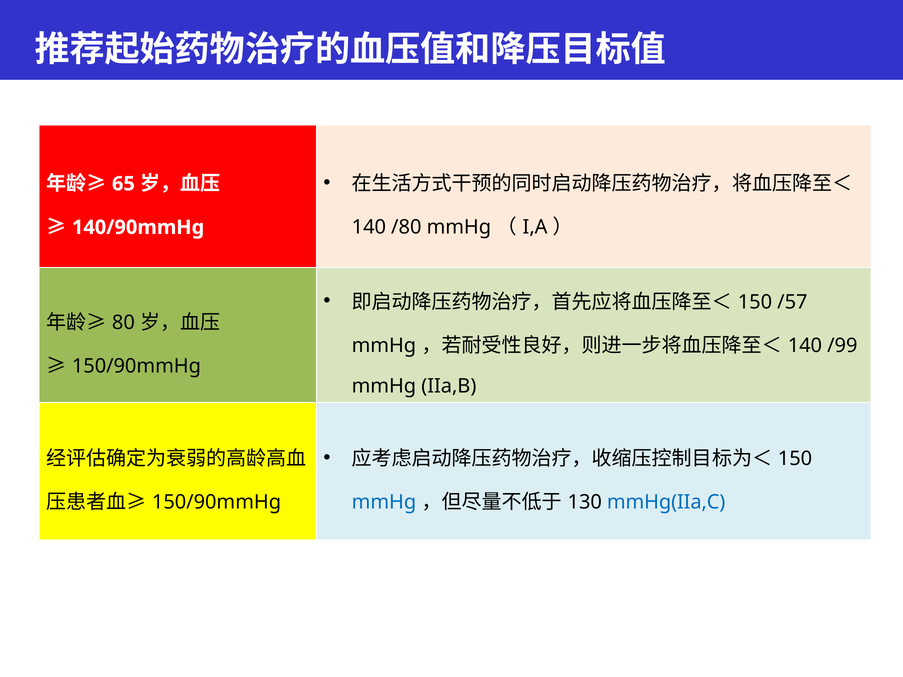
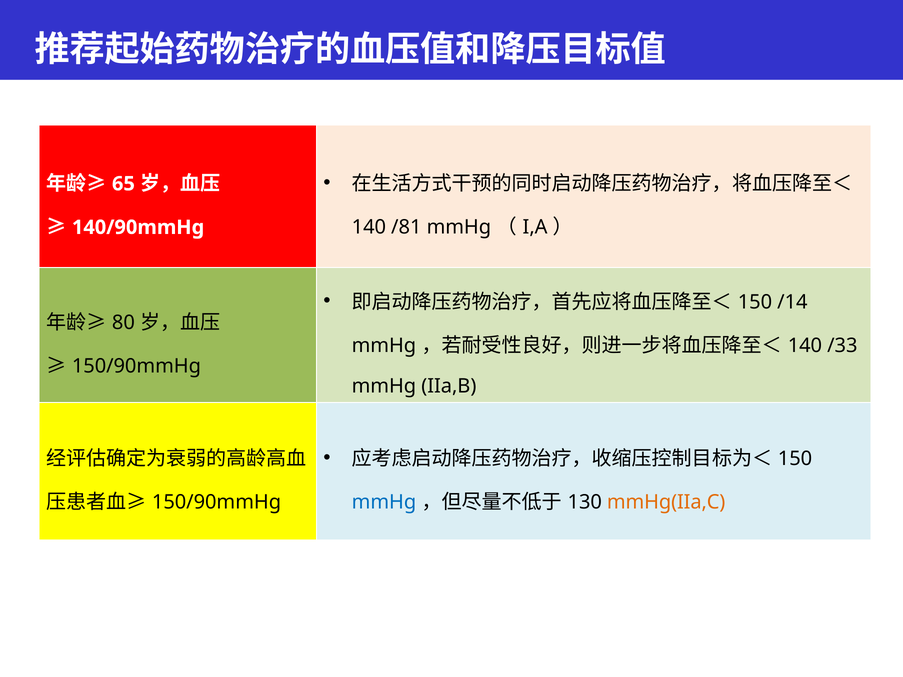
/80: /80 -> /81
/57: /57 -> /14
/99: /99 -> /33
mmHg(IIa,C colour: blue -> orange
